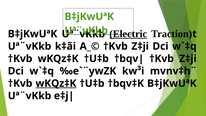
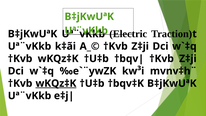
Electric underline: present -> none
